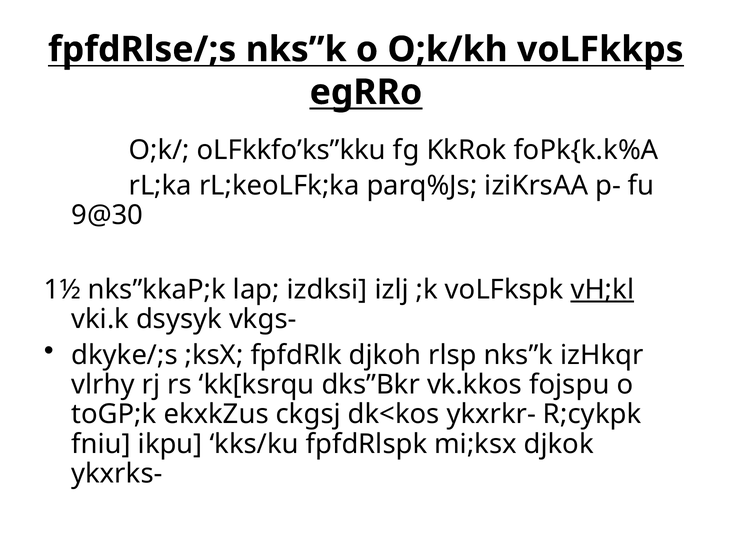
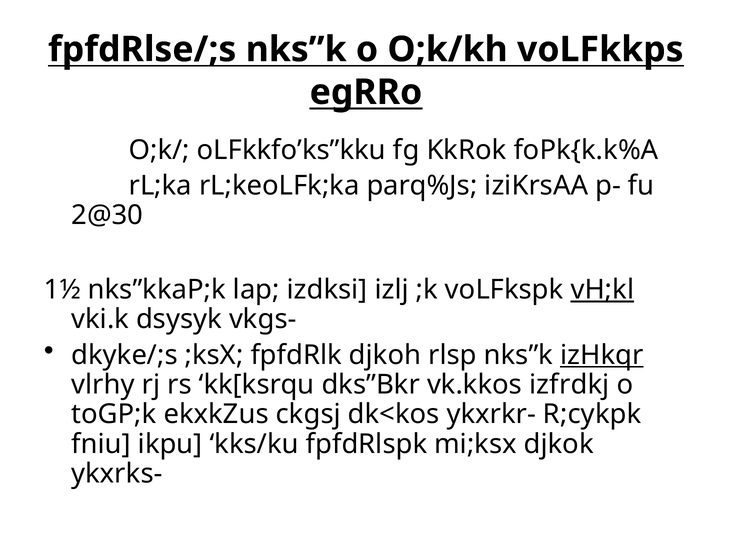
9@30: 9@30 -> 2@30
izHkqr underline: none -> present
fojspu: fojspu -> izfrdkj
